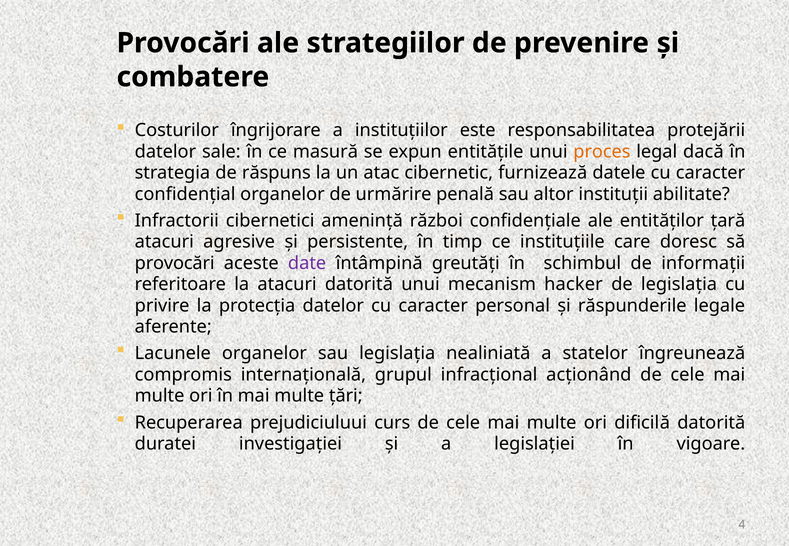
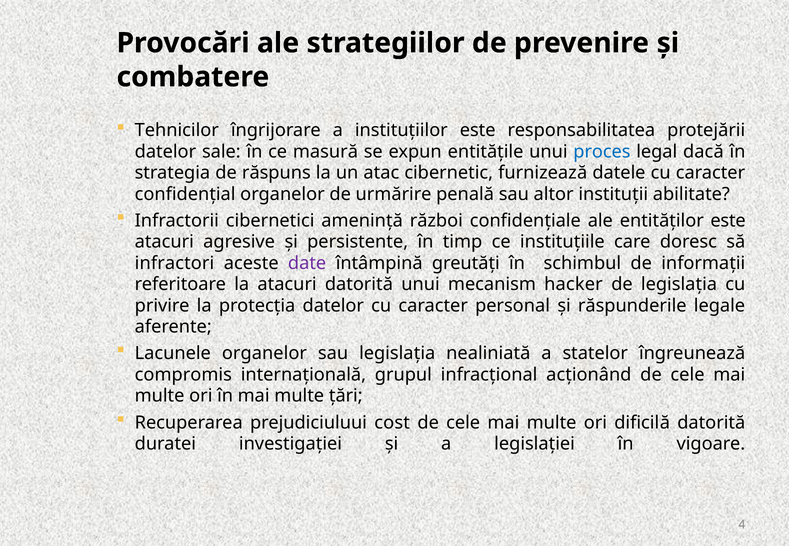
Costurilor: Costurilor -> Tehnicilor
proces colour: orange -> blue
entităților țară: țară -> este
provocări at (175, 263): provocări -> infractori
curs: curs -> cost
